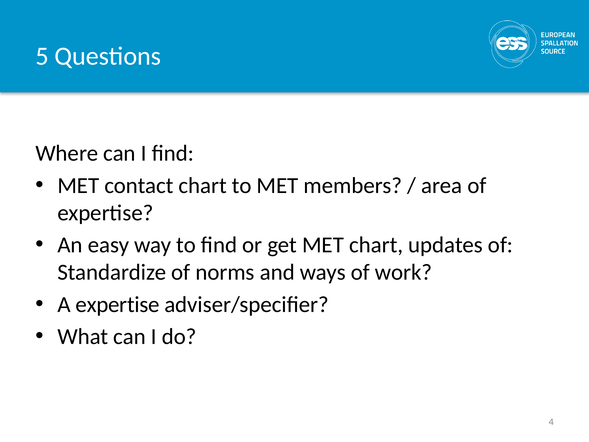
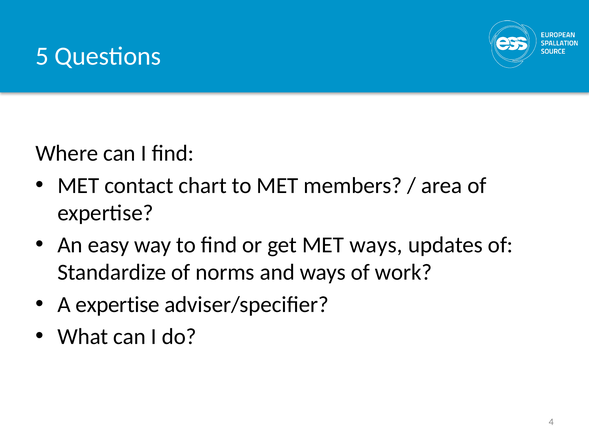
MET chart: chart -> ways
